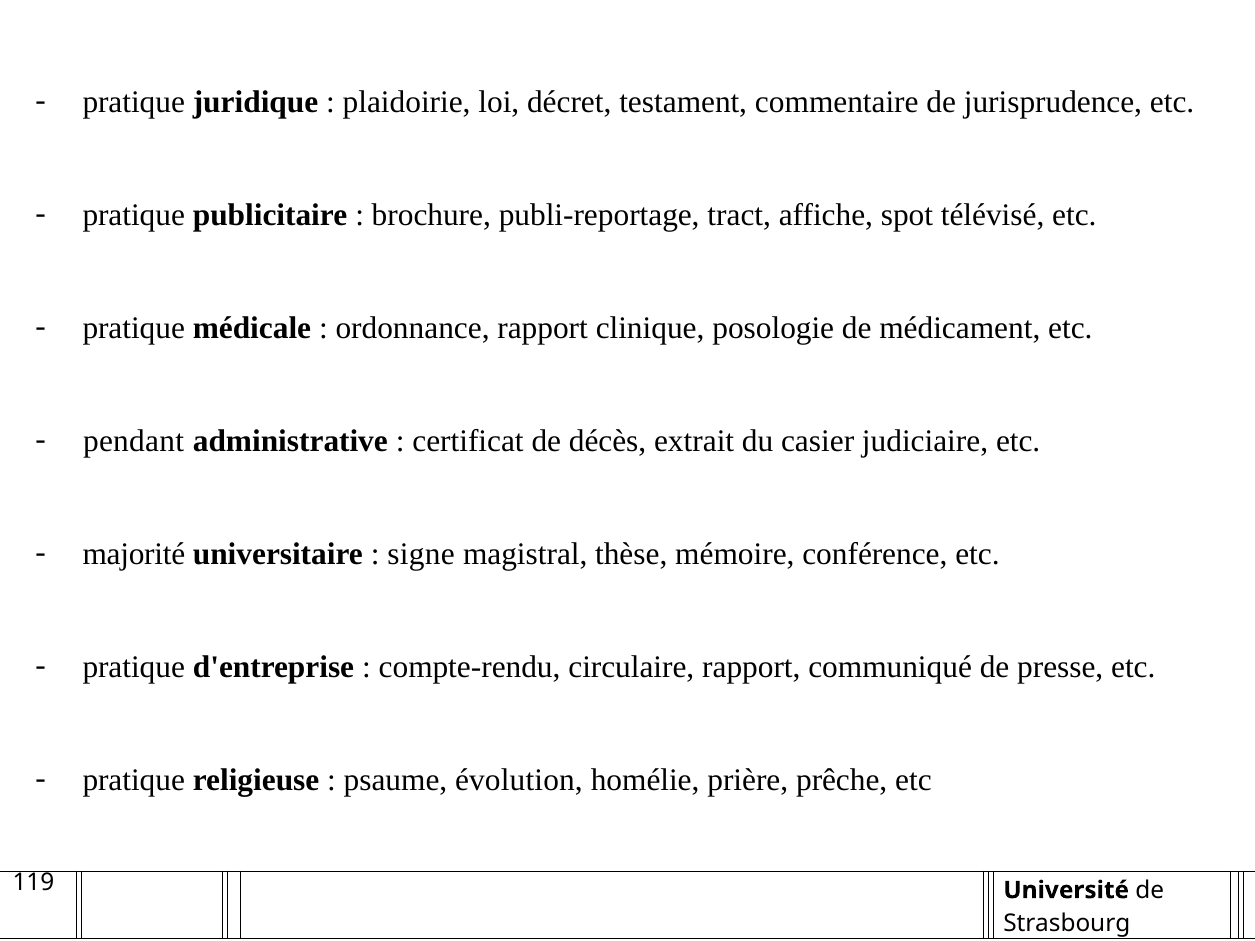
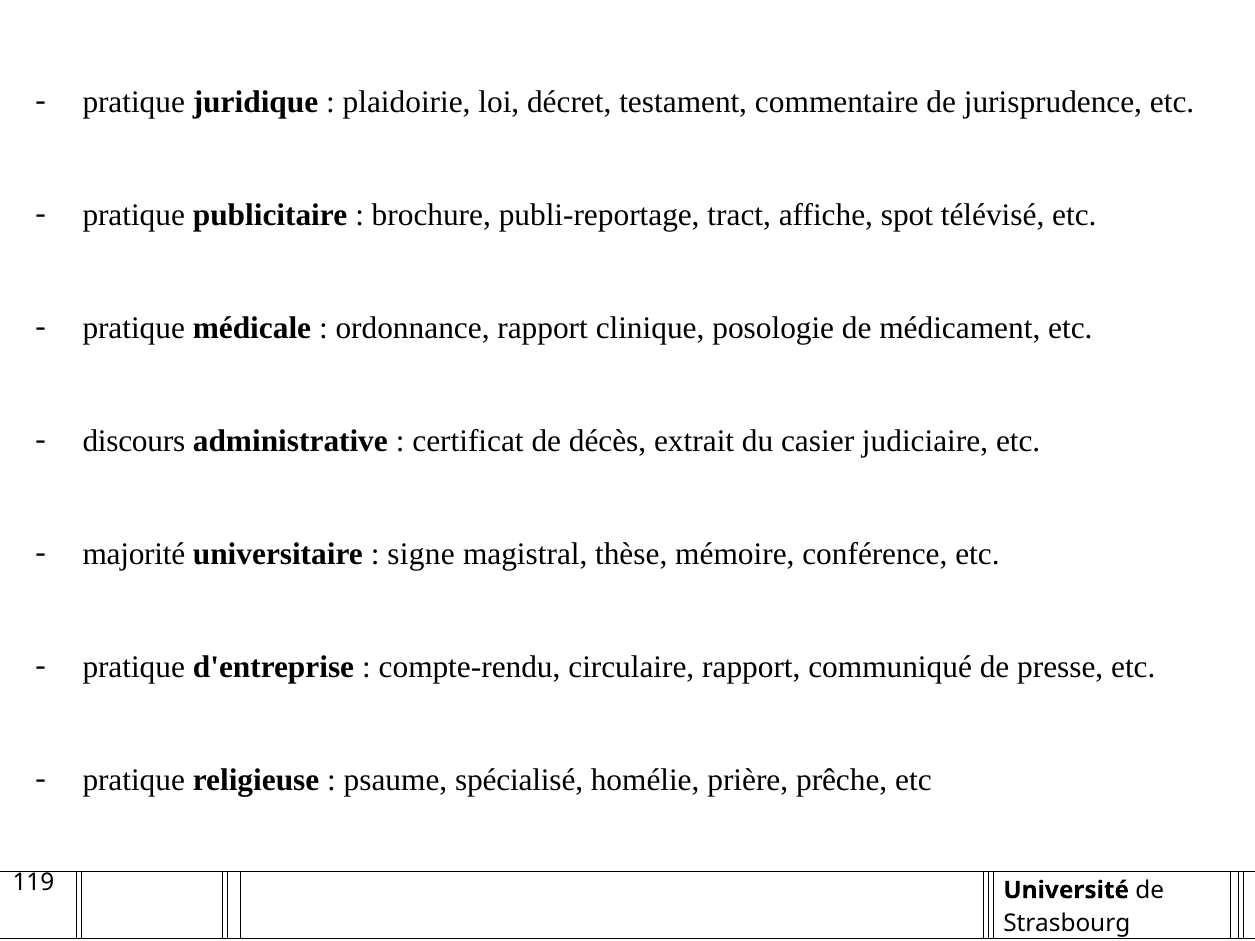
pendant: pendant -> discours
évolution: évolution -> spécialisé
